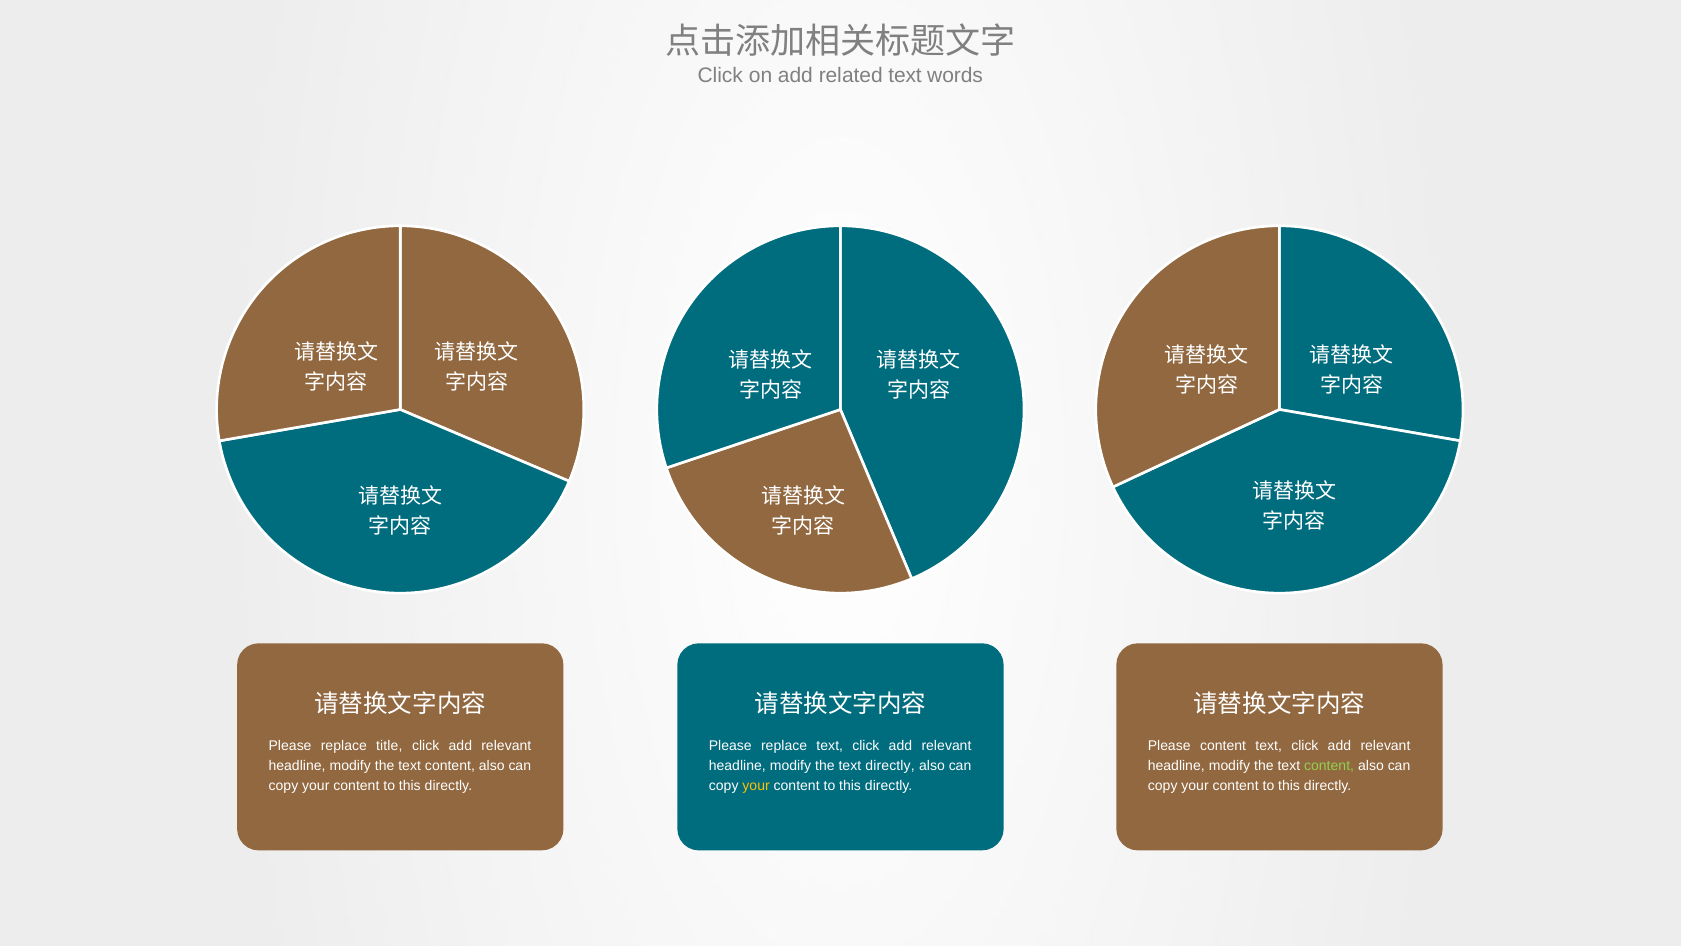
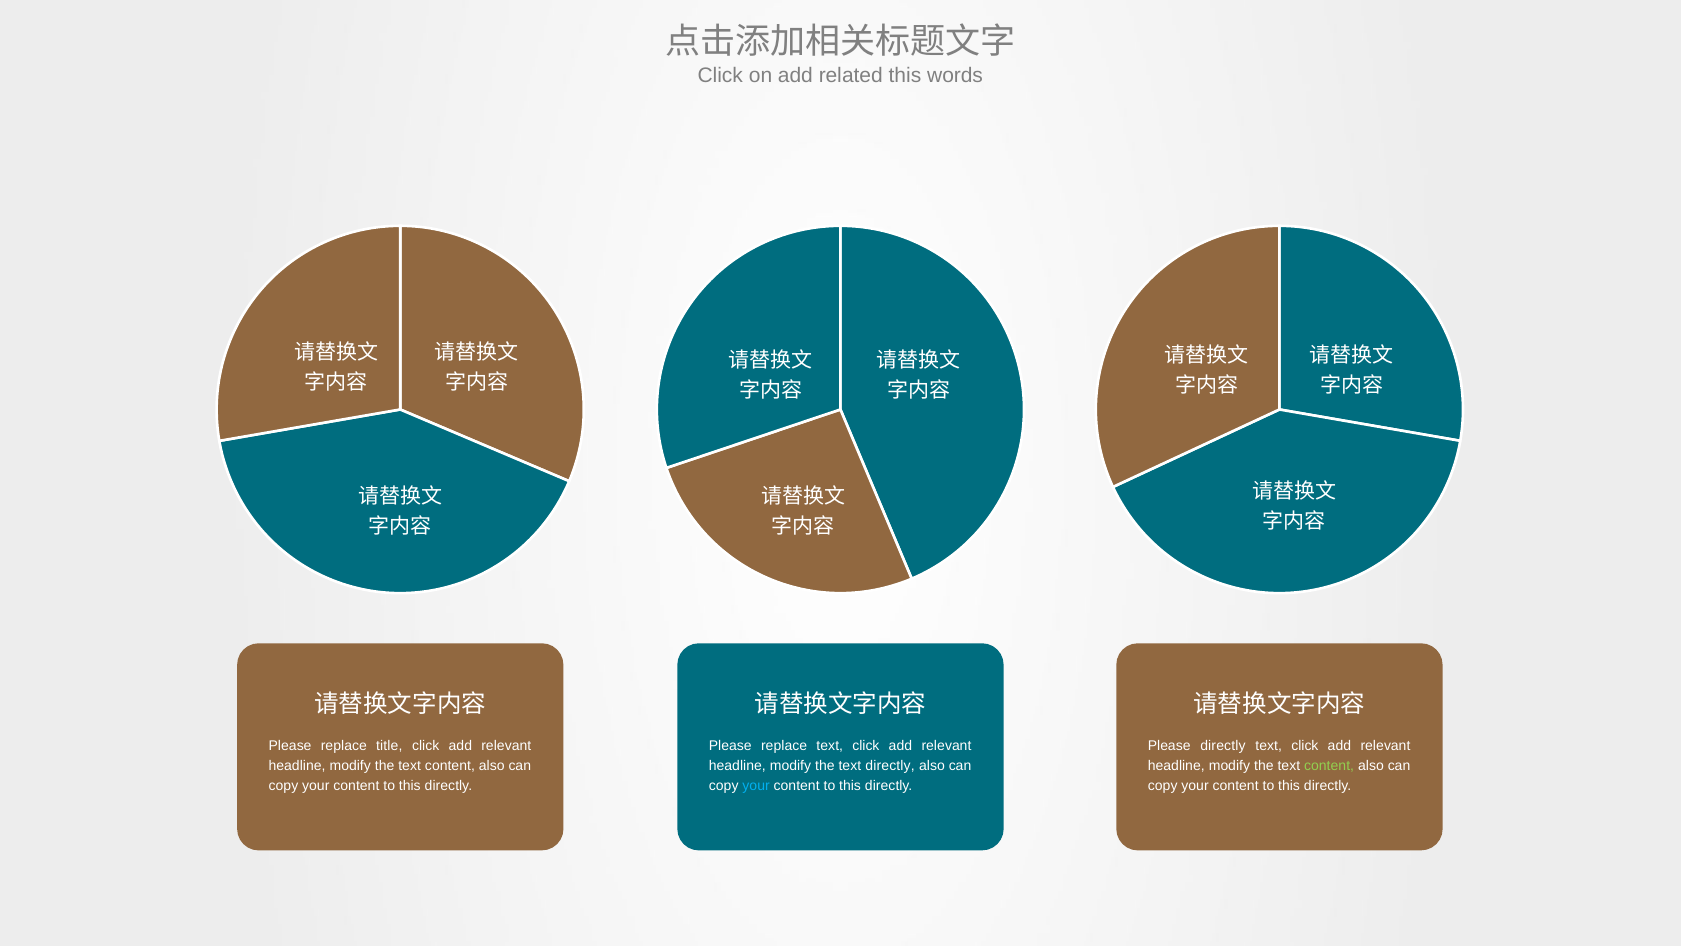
related text: text -> this
Please content: content -> directly
your at (756, 785) colour: yellow -> light blue
